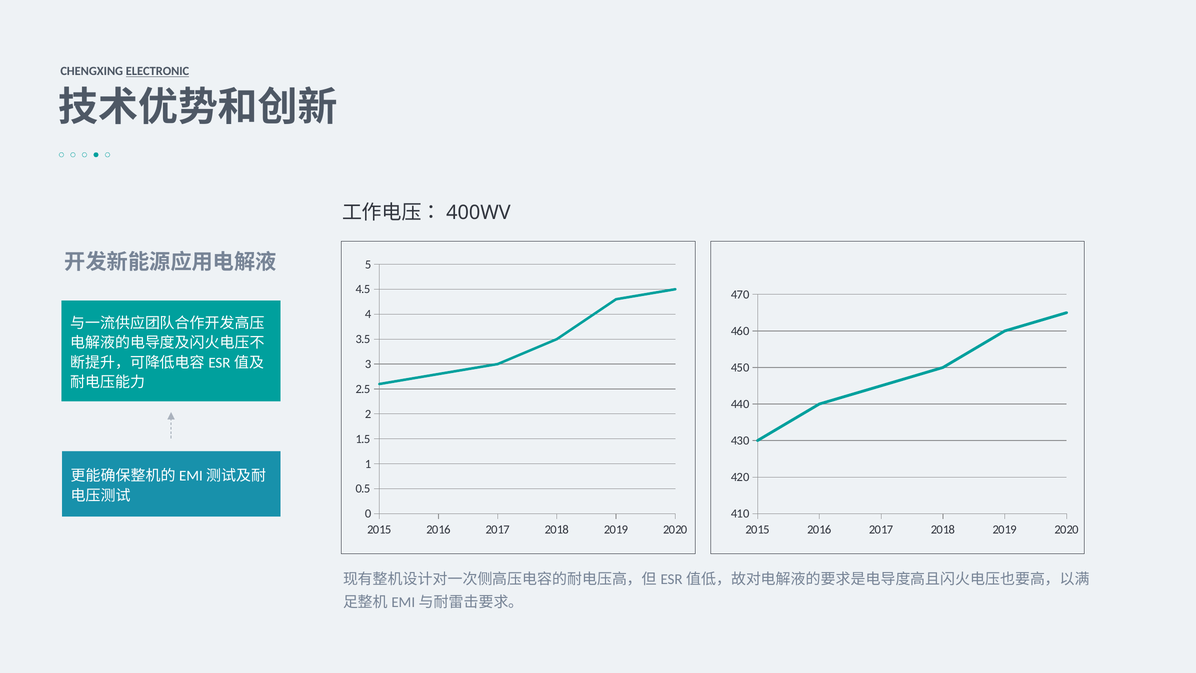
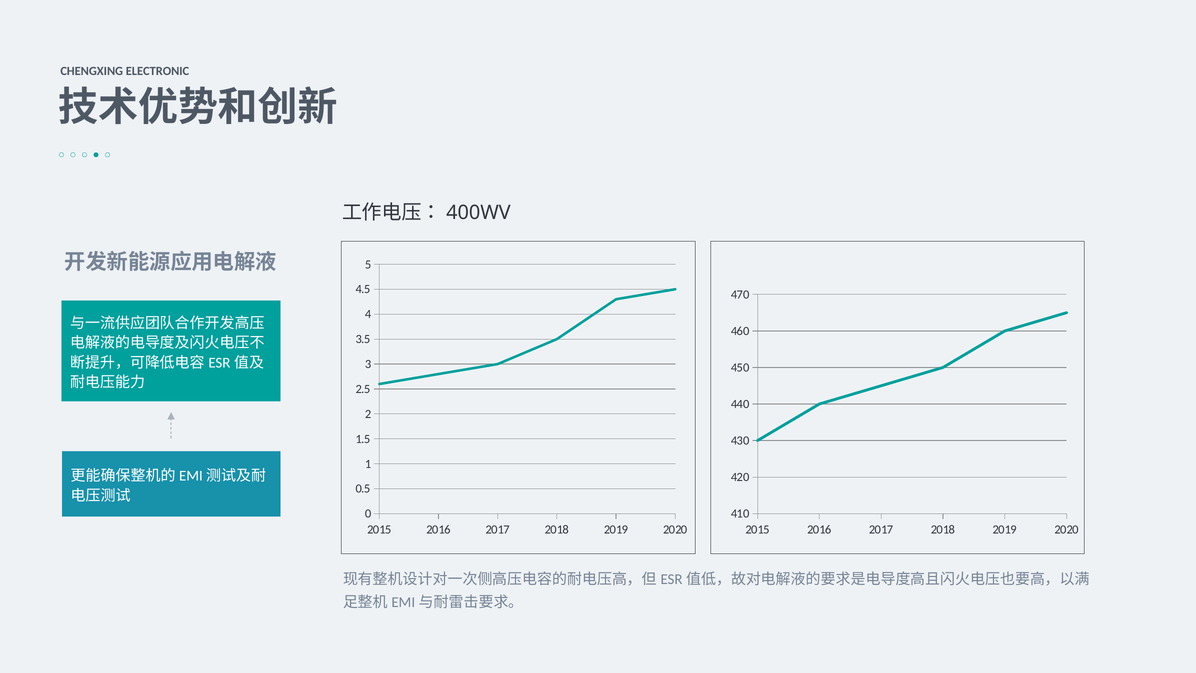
ELECTRONIC underline: present -> none
